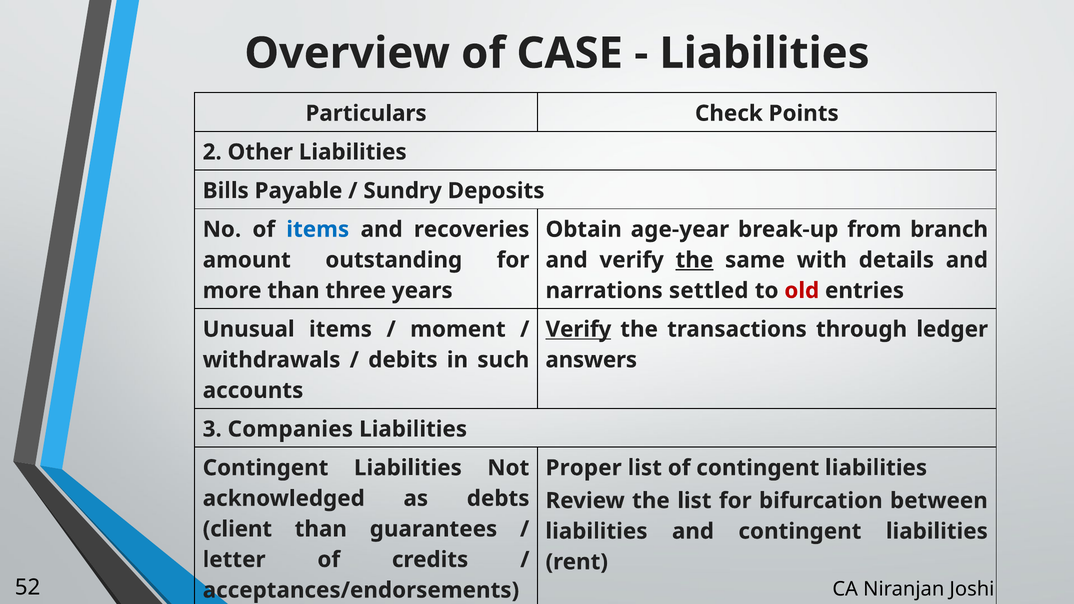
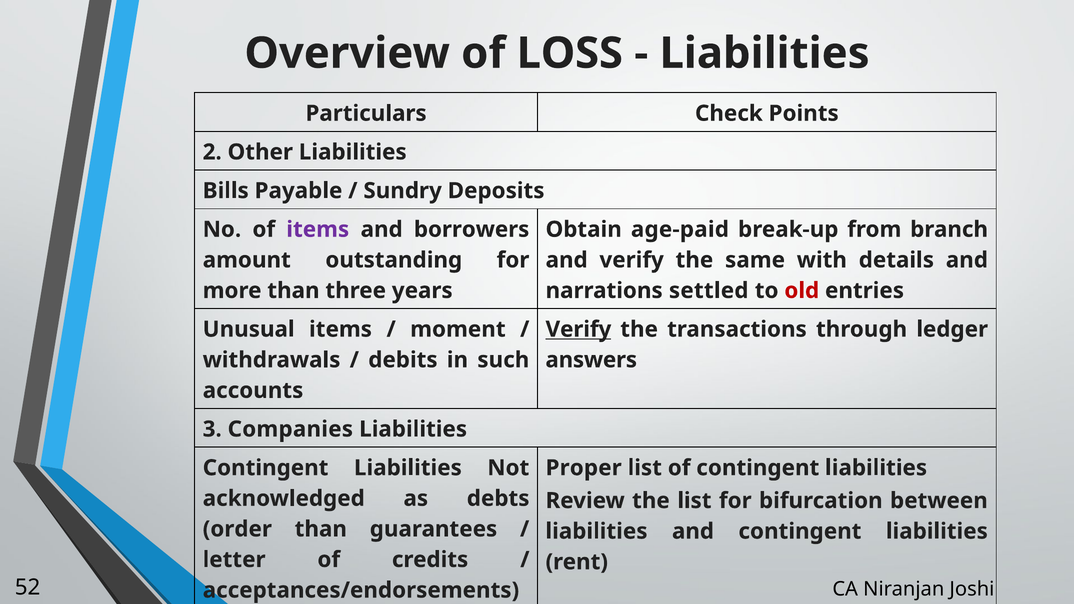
CASE: CASE -> LOSS
items at (318, 229) colour: blue -> purple
recoveries: recoveries -> borrowers
age-year: age-year -> age-paid
the at (694, 260) underline: present -> none
client: client -> order
